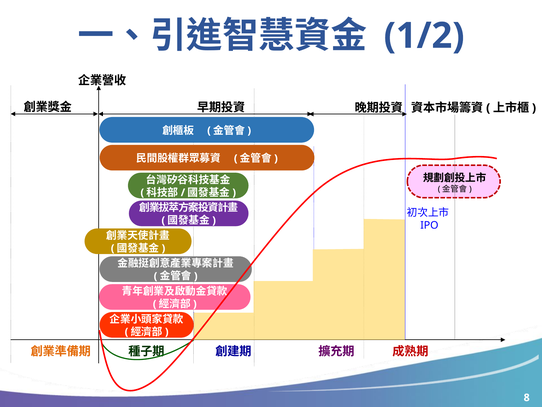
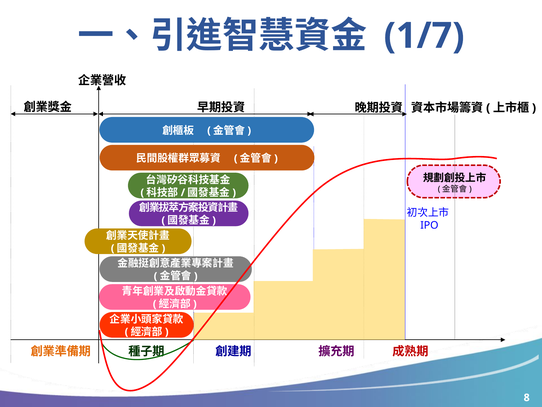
1/2: 1/2 -> 1/7
